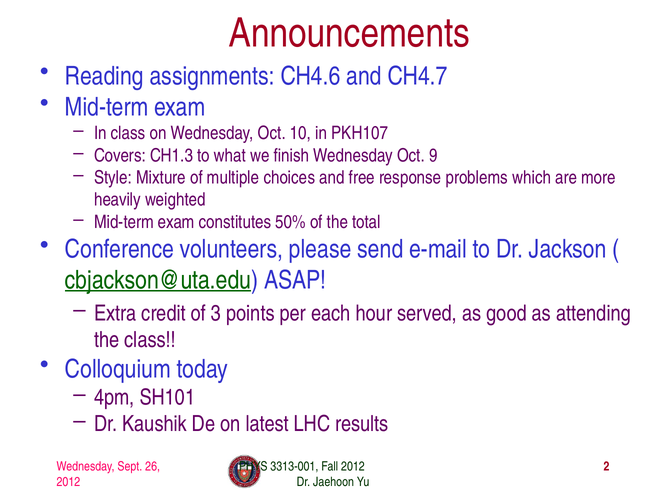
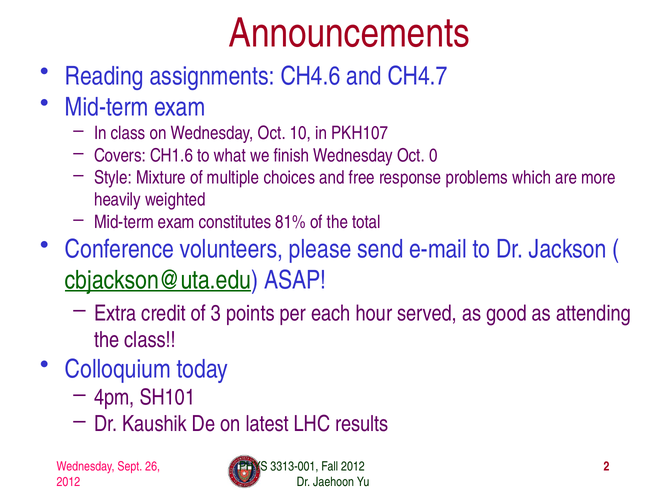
CH1.3: CH1.3 -> CH1.6
9: 9 -> 0
50%: 50% -> 81%
